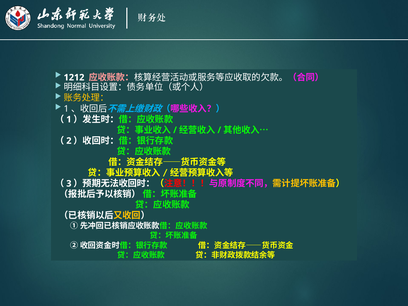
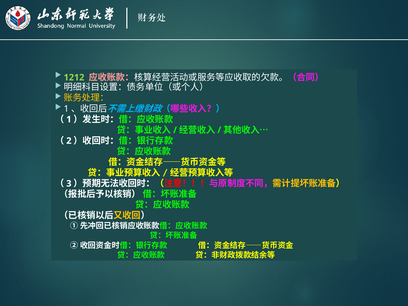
1212 colour: white -> light green
